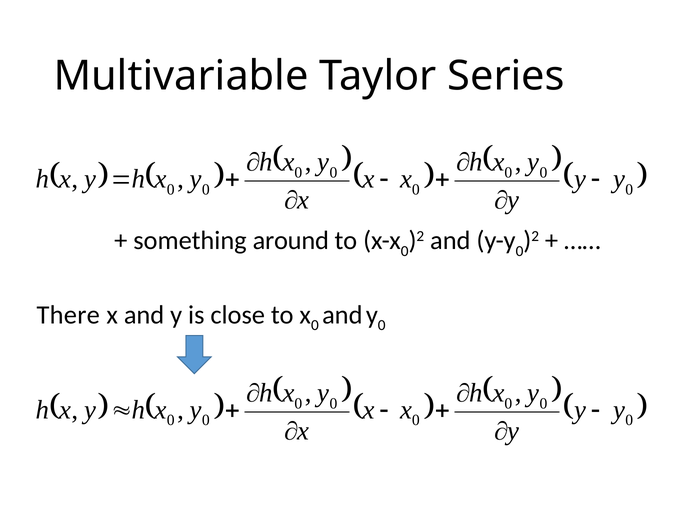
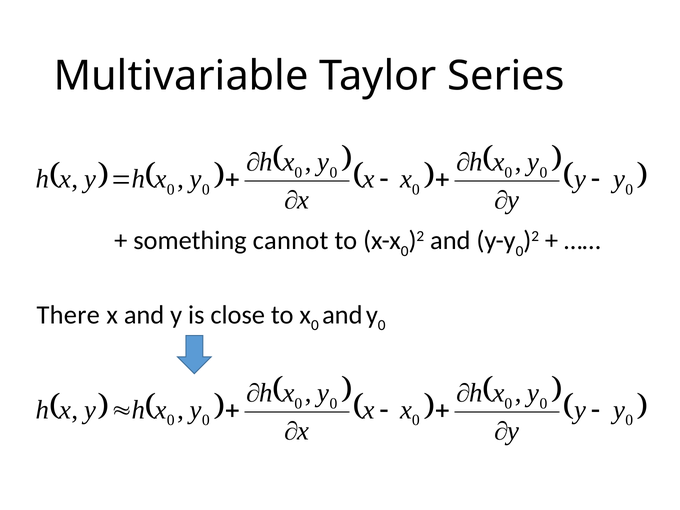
around: around -> cannot
